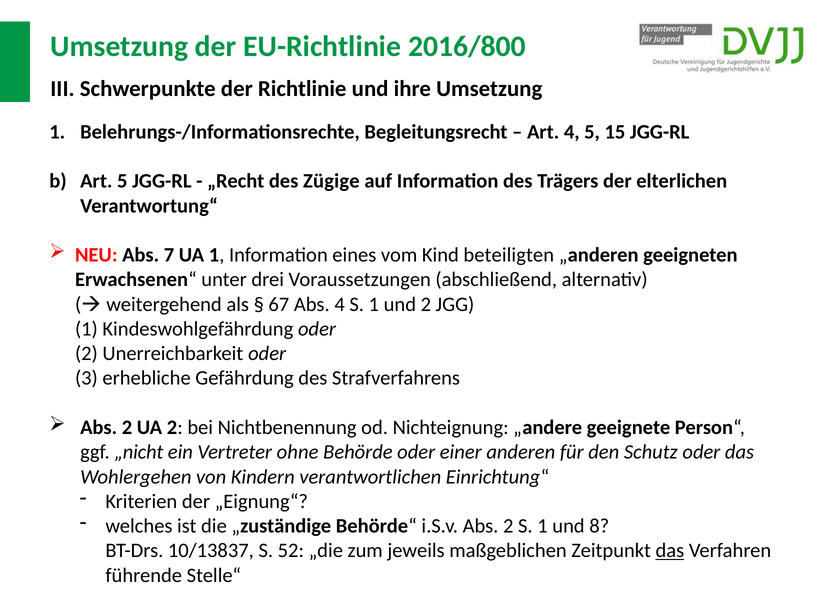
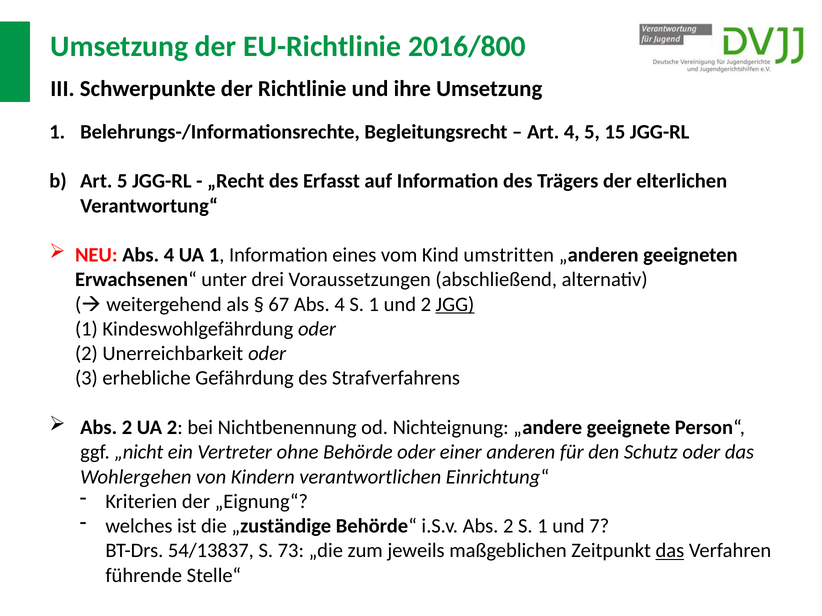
Zügige: Zügige -> Erfasst
NEU Abs 7: 7 -> 4
beteiligten: beteiligten -> umstritten
JGG underline: none -> present
8: 8 -> 7
10/13837: 10/13837 -> 54/13837
52: 52 -> 73
